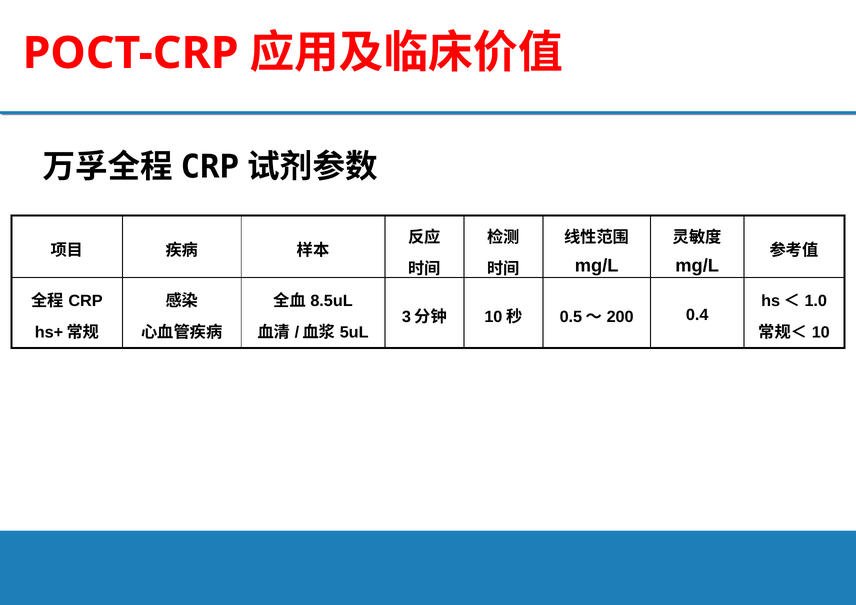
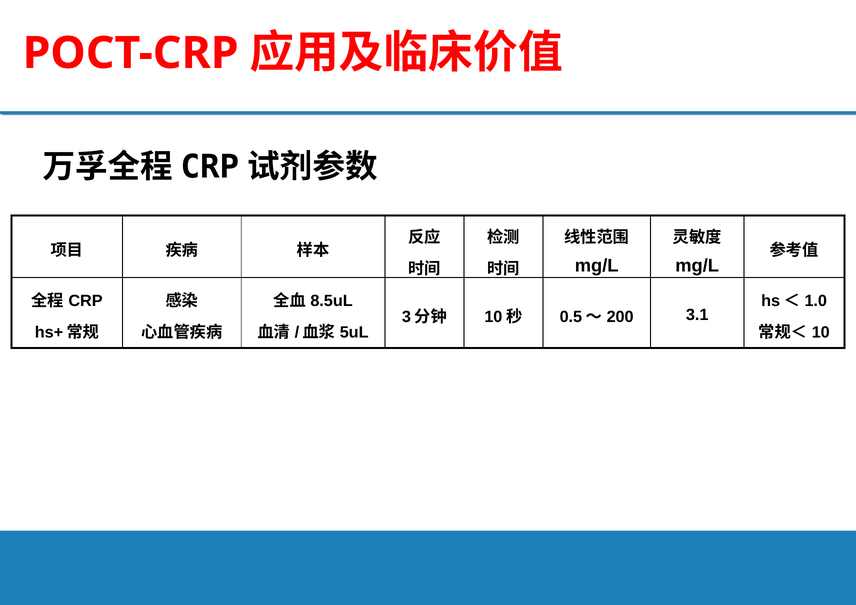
0.4: 0.4 -> 3.1
